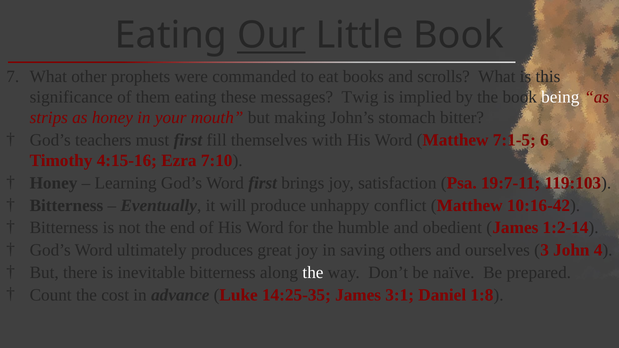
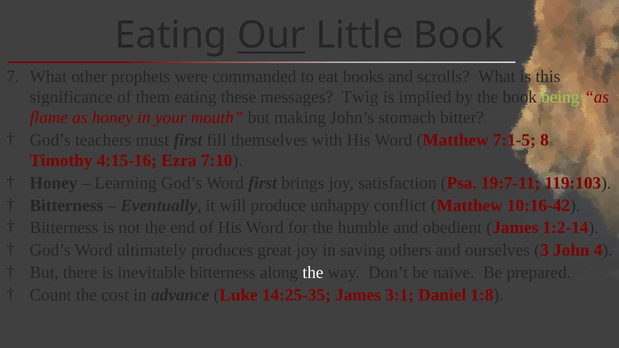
being colour: white -> light green
strips: strips -> flame
6: 6 -> 8
